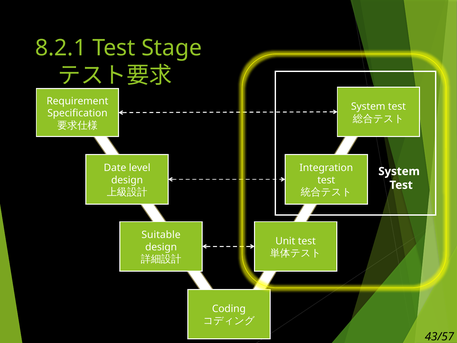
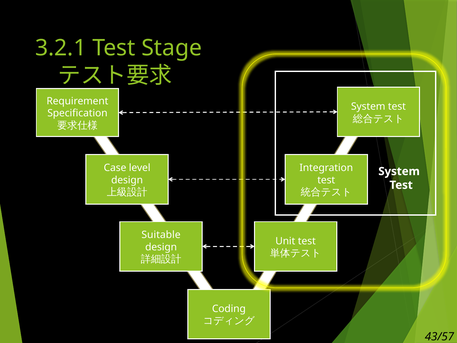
8.2.1: 8.2.1 -> 3.2.1
Date: Date -> Case
